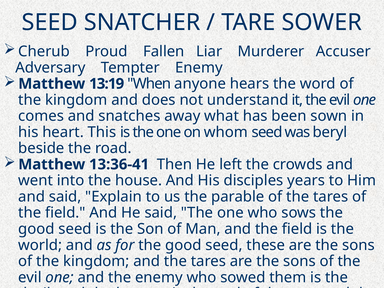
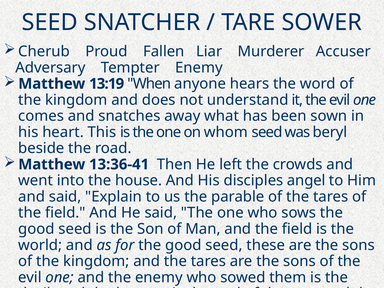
years: years -> angel
